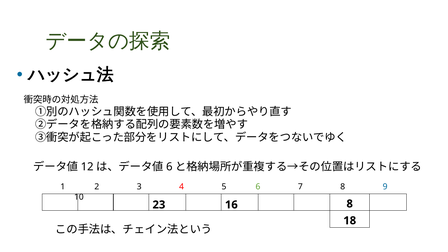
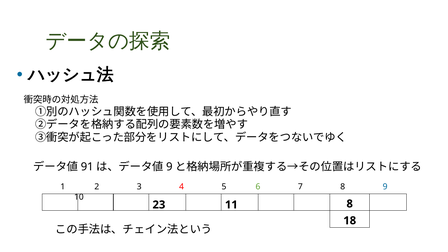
12: 12 -> 91
6 at (169, 167): 6 -> 9
16: 16 -> 11
